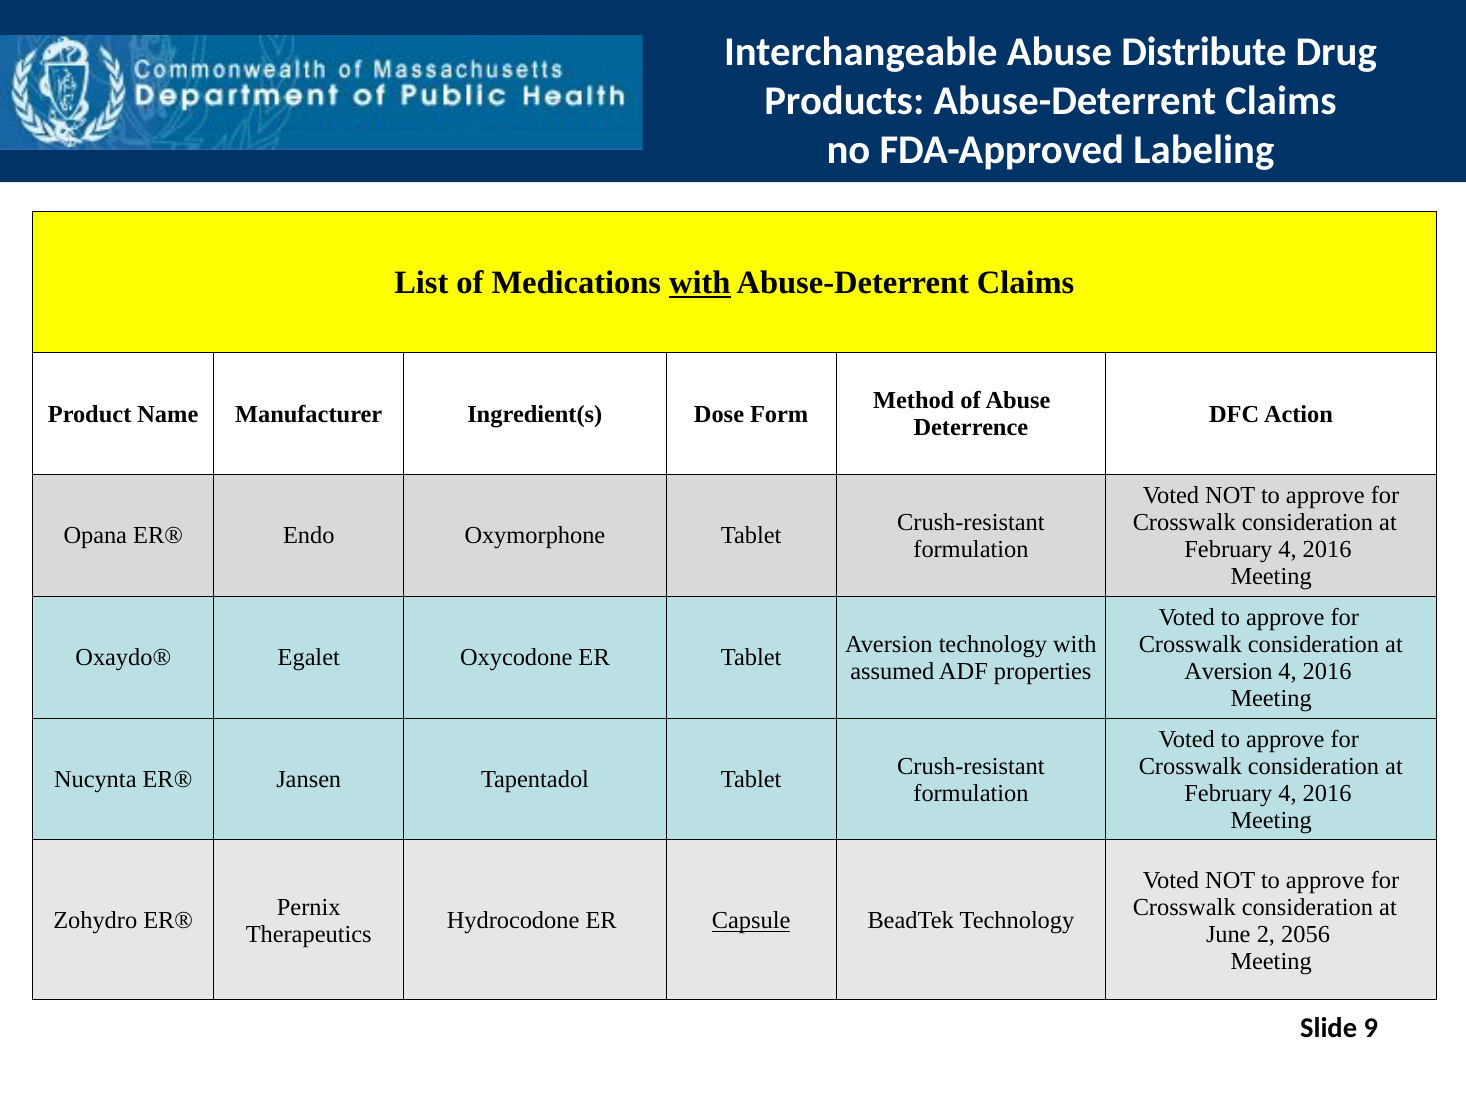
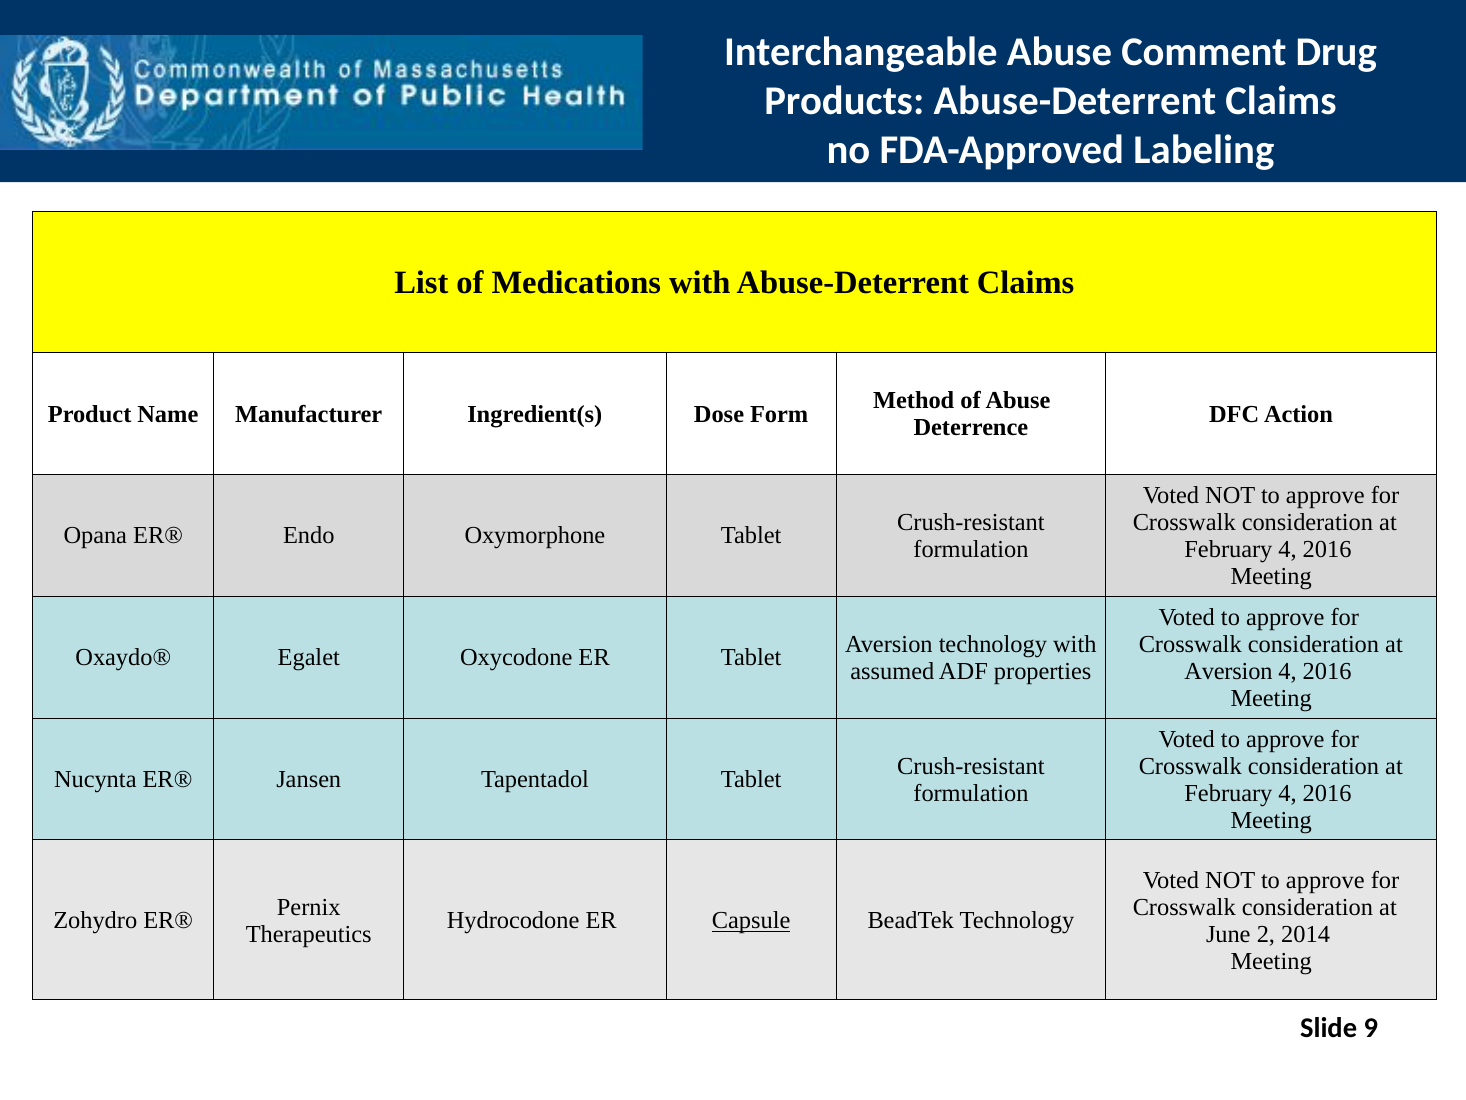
Distribute: Distribute -> Comment
with at (700, 283) underline: present -> none
2056: 2056 -> 2014
